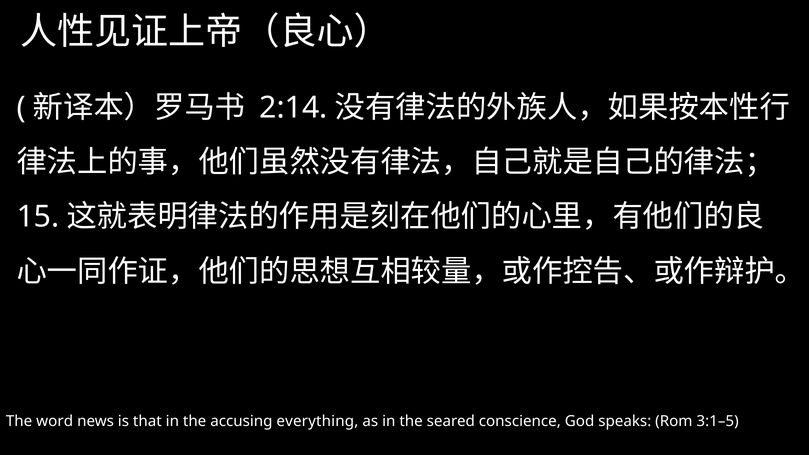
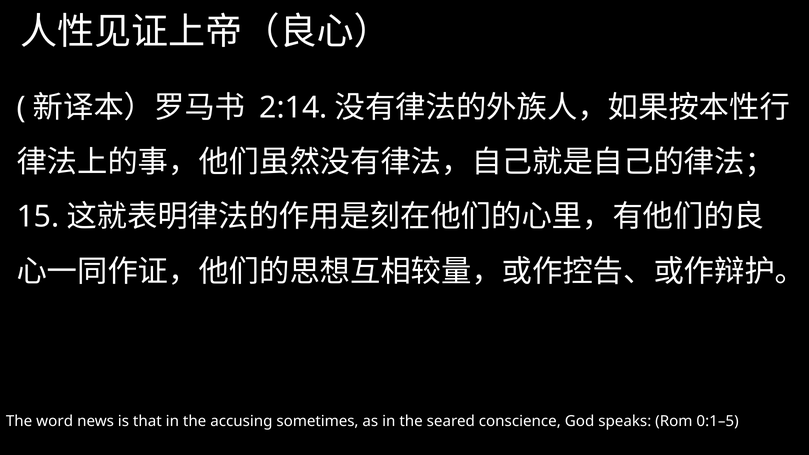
everything: everything -> sometimes
3:1–5: 3:1–5 -> 0:1–5
